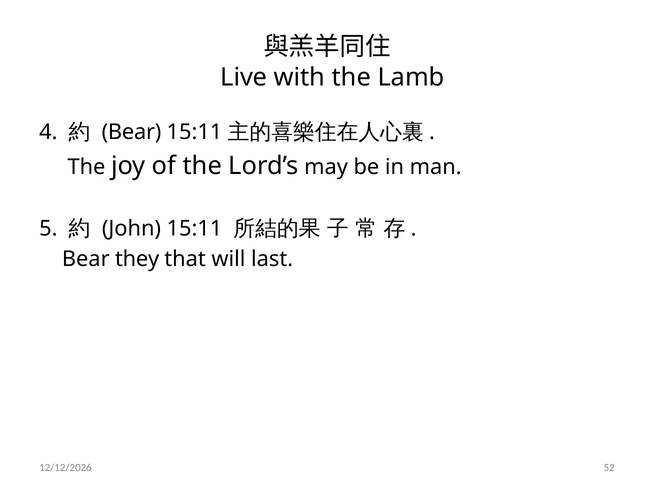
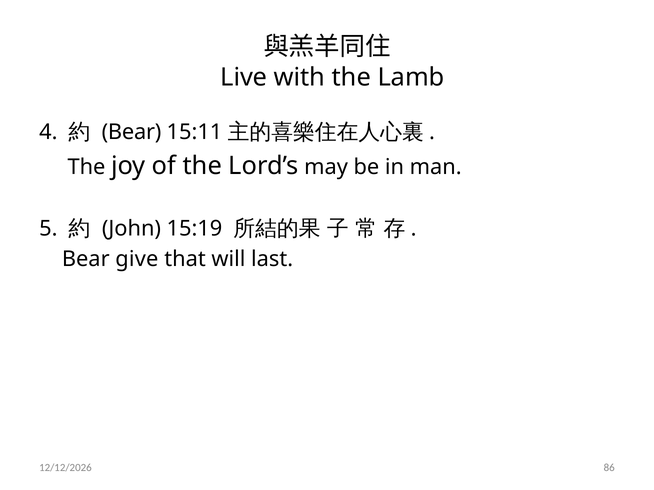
John 15:11: 15:11 -> 15:19
they: they -> give
52: 52 -> 86
